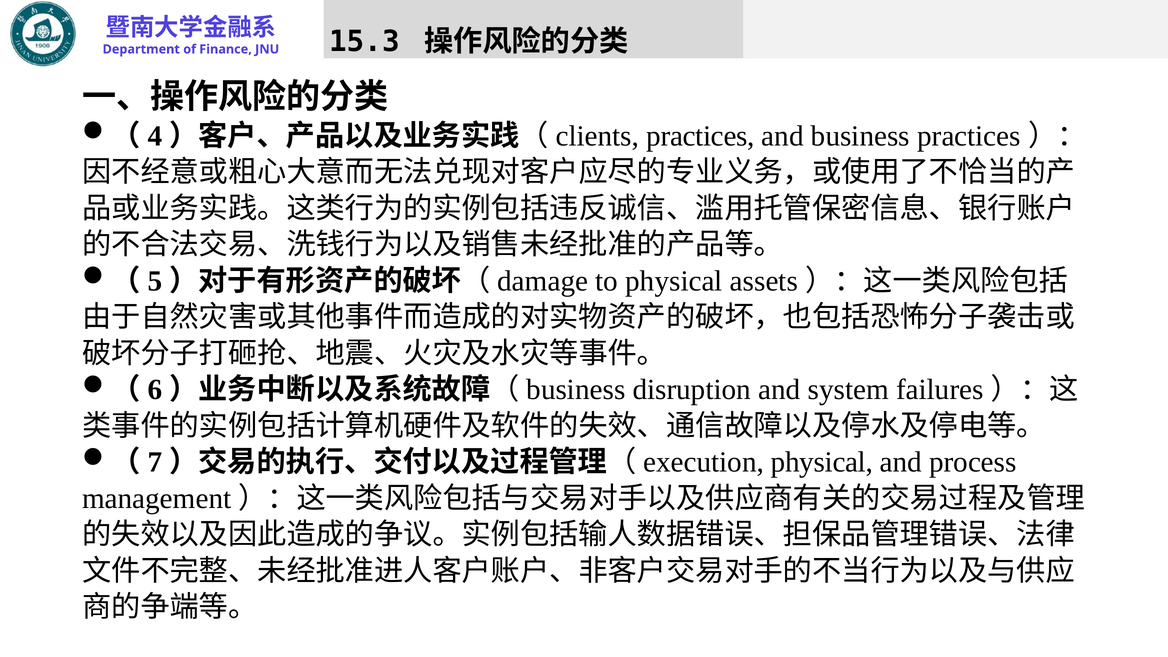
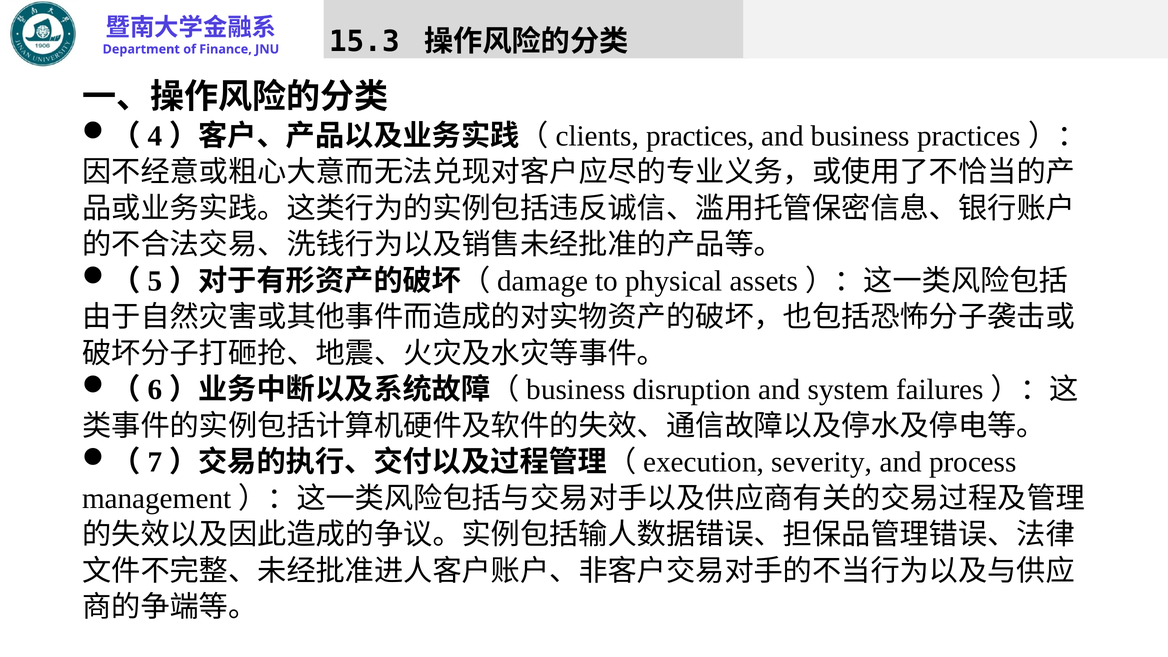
physical at (822, 462): physical -> severity
